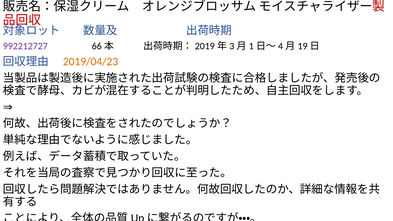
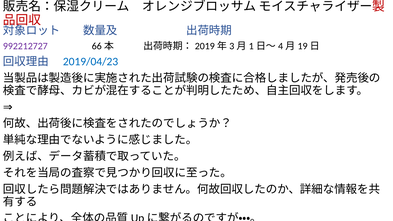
2019/04/23 colour: orange -> blue
